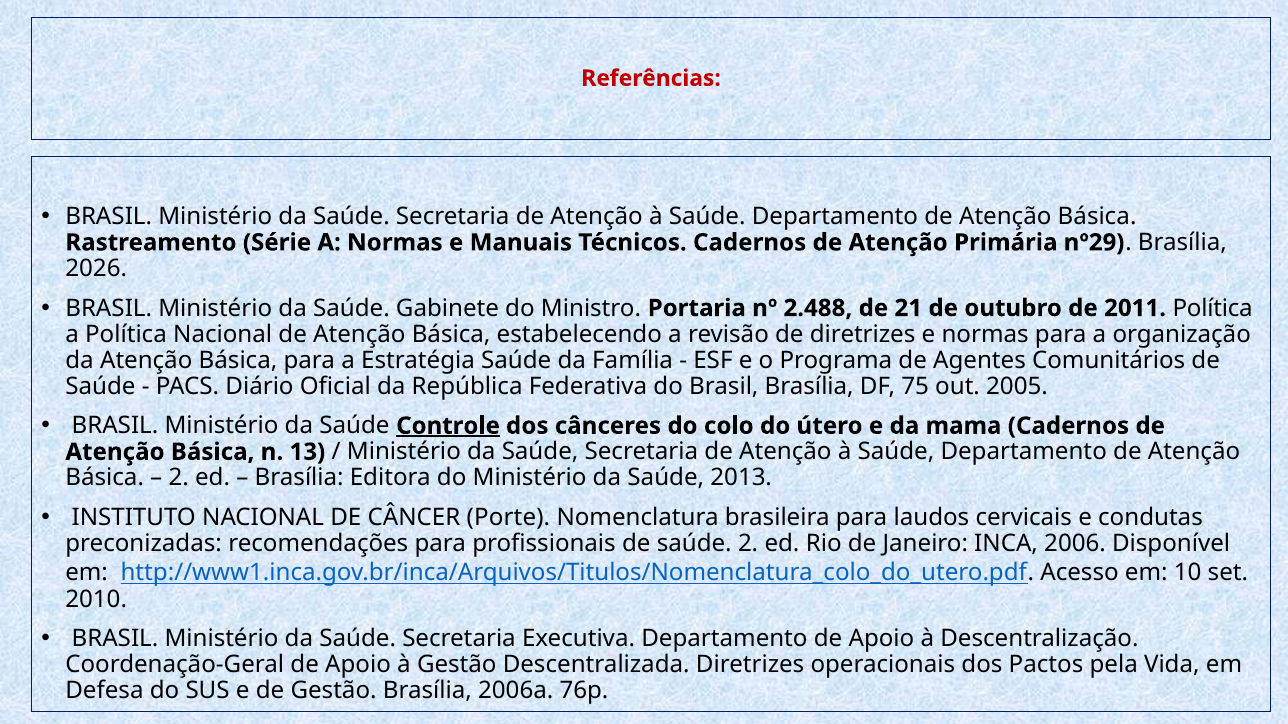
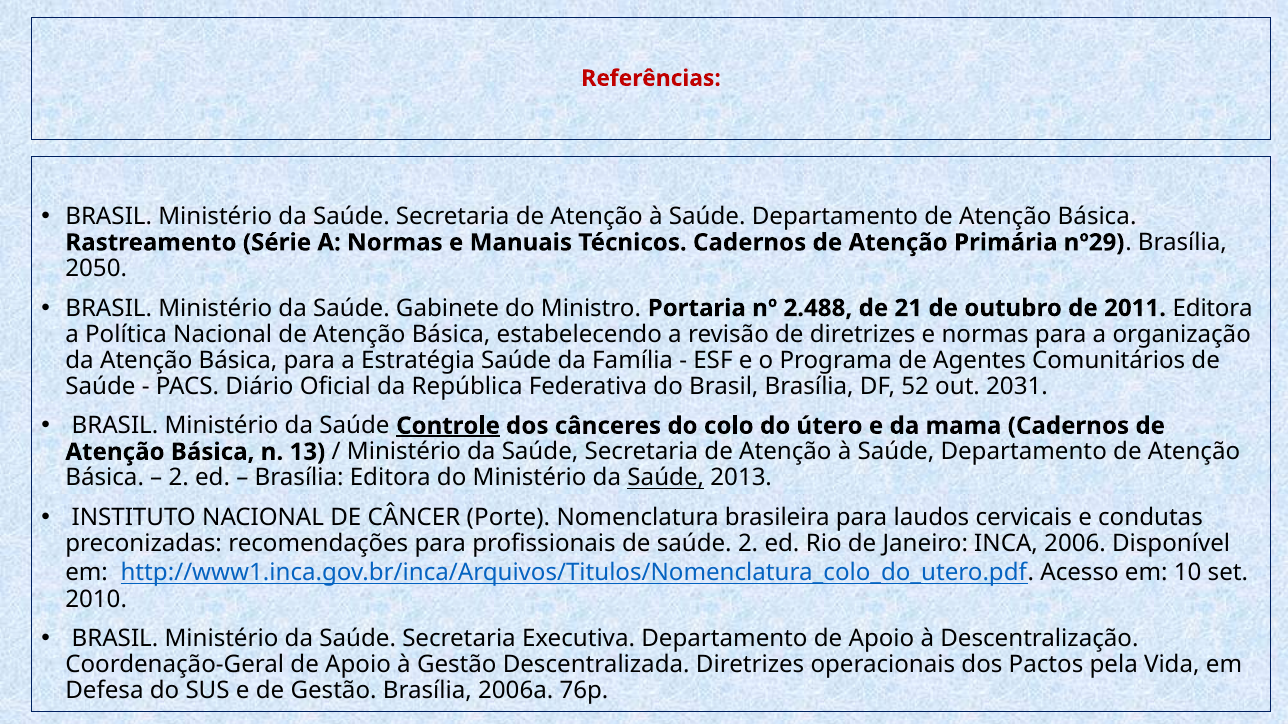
2026: 2026 -> 2050
2011 Política: Política -> Editora
75: 75 -> 52
2005: 2005 -> 2031
Saúde at (666, 478) underline: none -> present
